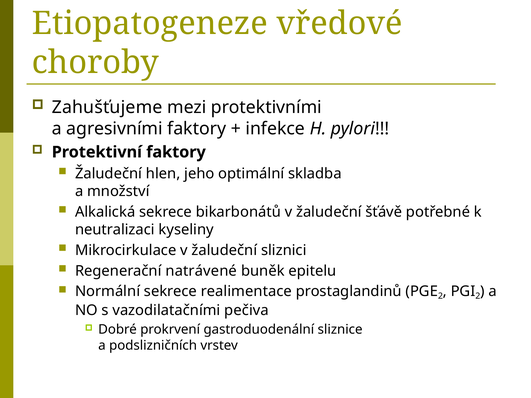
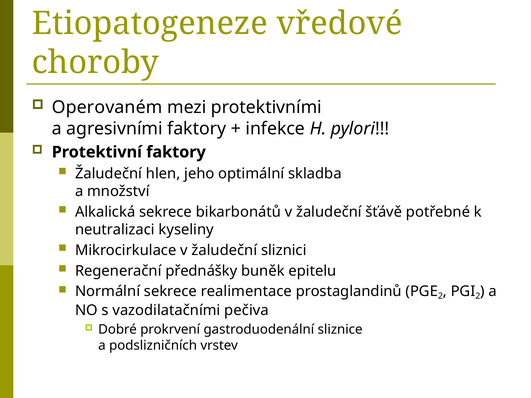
Zahušťujeme: Zahušťujeme -> Operovaném
natrávené: natrávené -> přednášky
